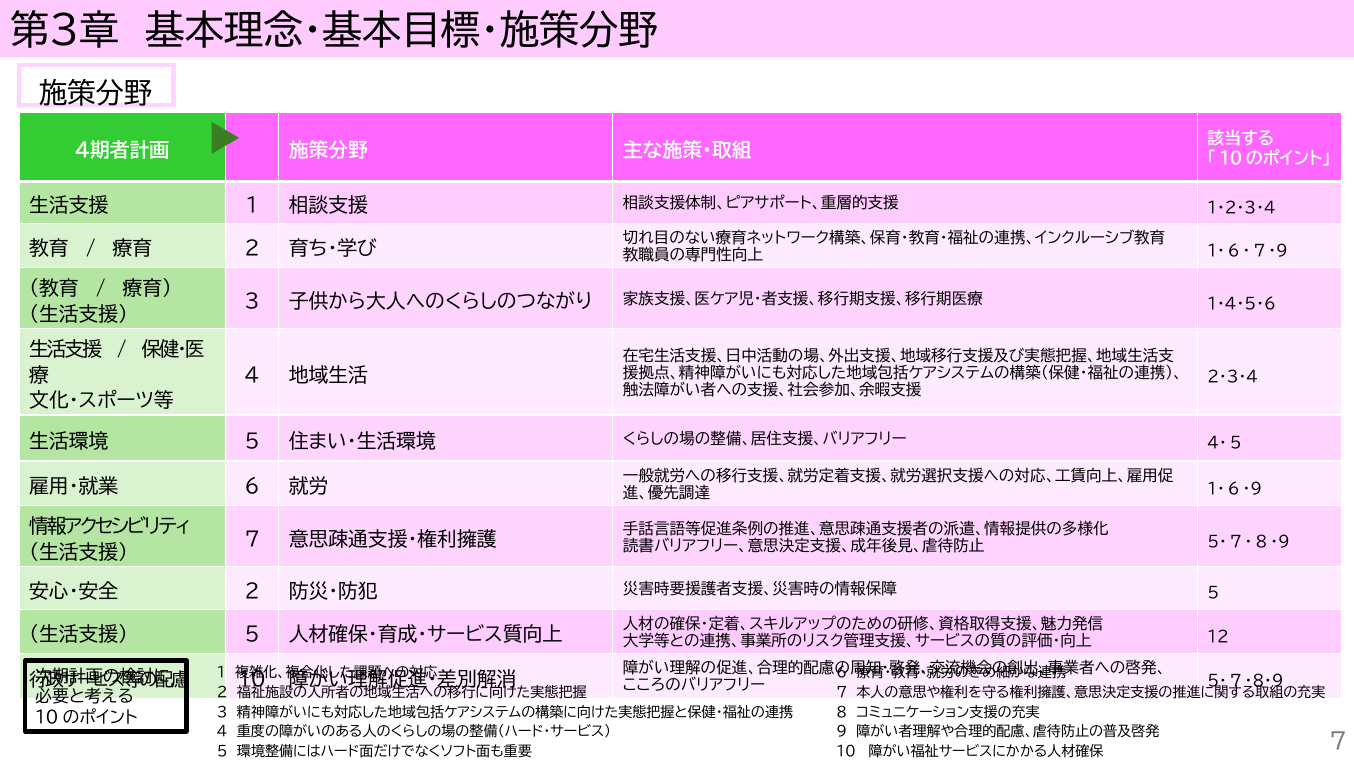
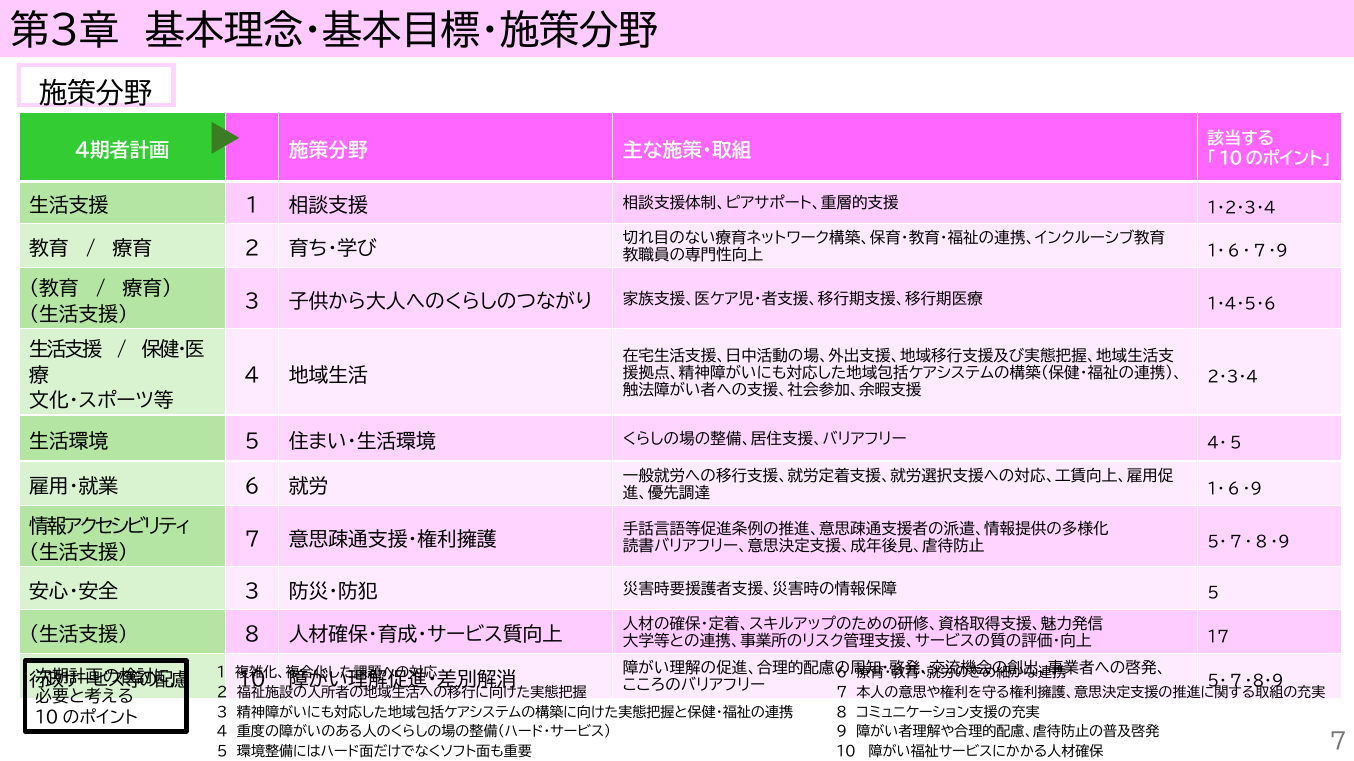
2: 2 -> 3
5: 5 -> 8
12: 12 -> 17
